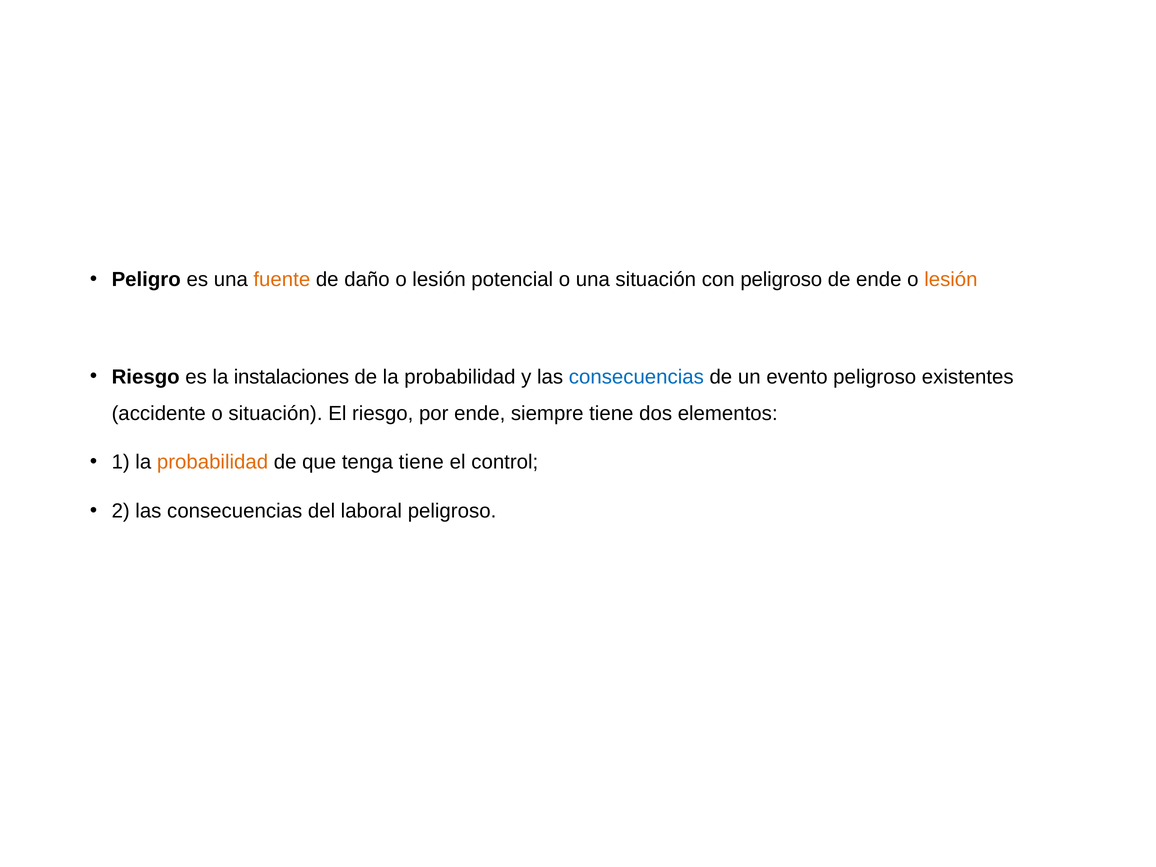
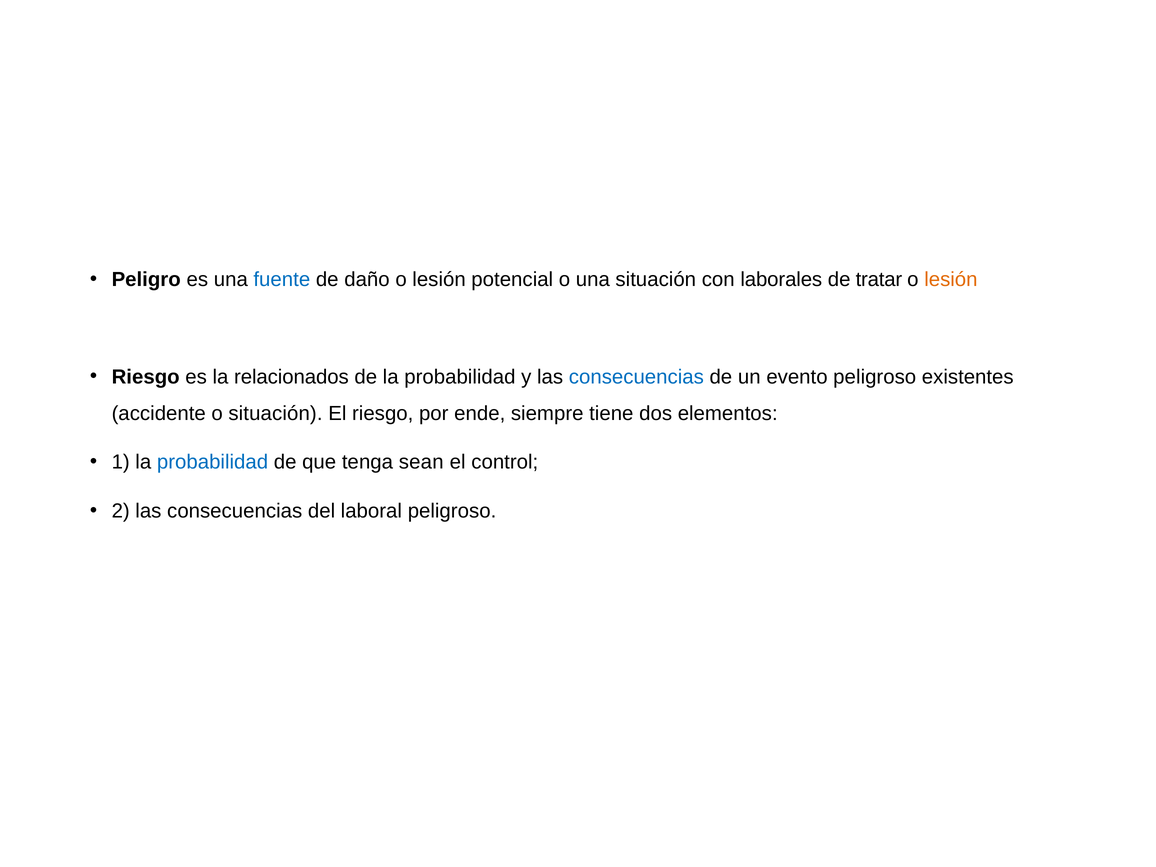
fuente colour: orange -> blue
con peligroso: peligroso -> laborales
de ende: ende -> tratar
instalaciones: instalaciones -> relacionados
probabilidad at (213, 462) colour: orange -> blue
tenga tiene: tiene -> sean
